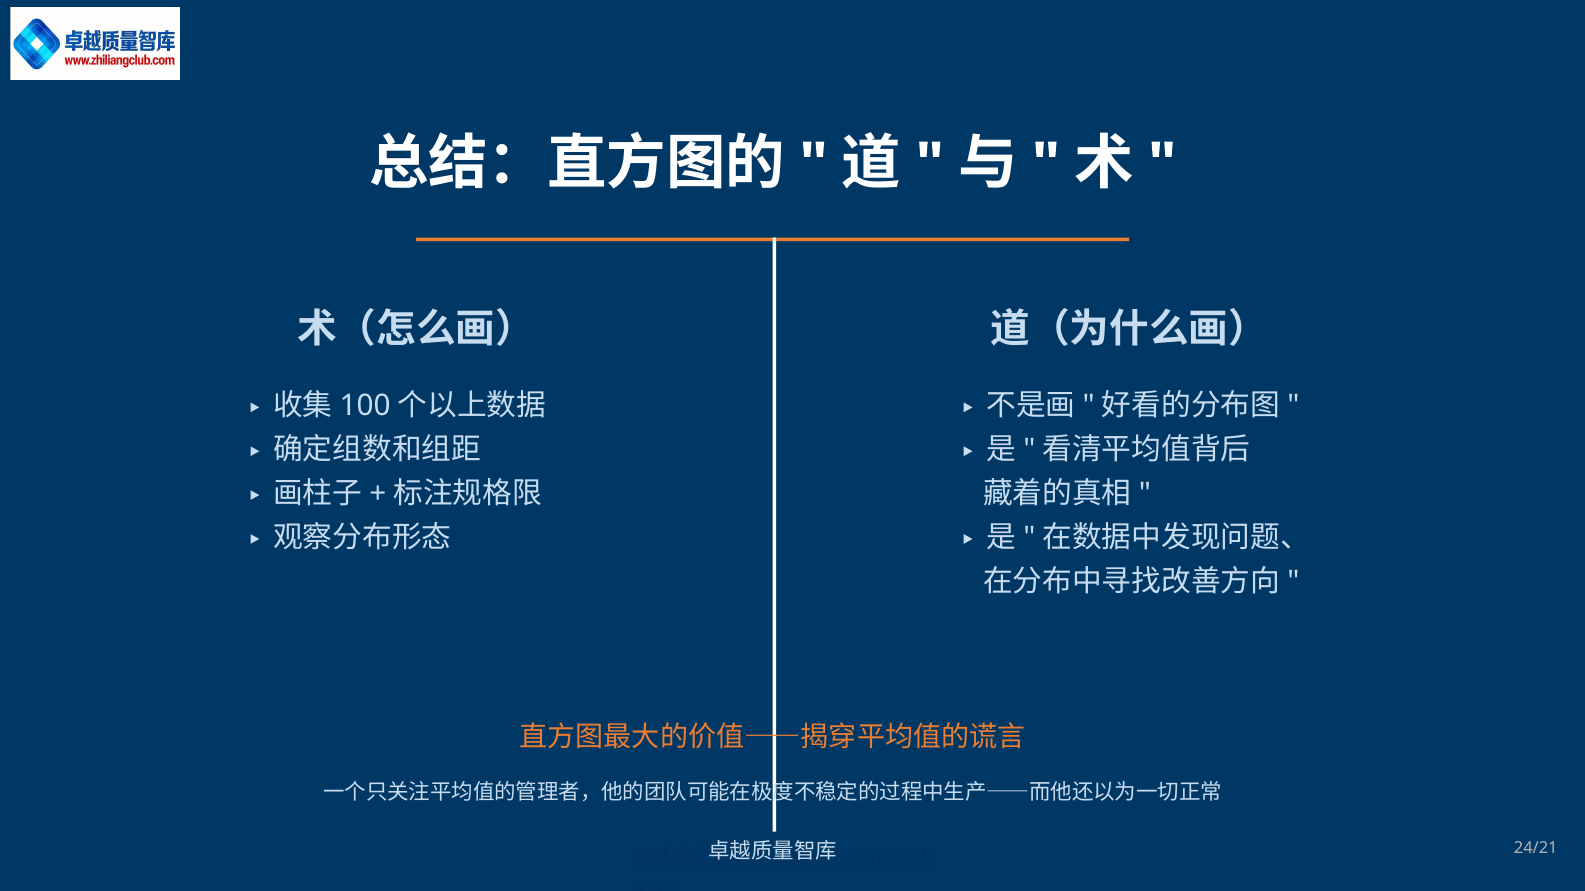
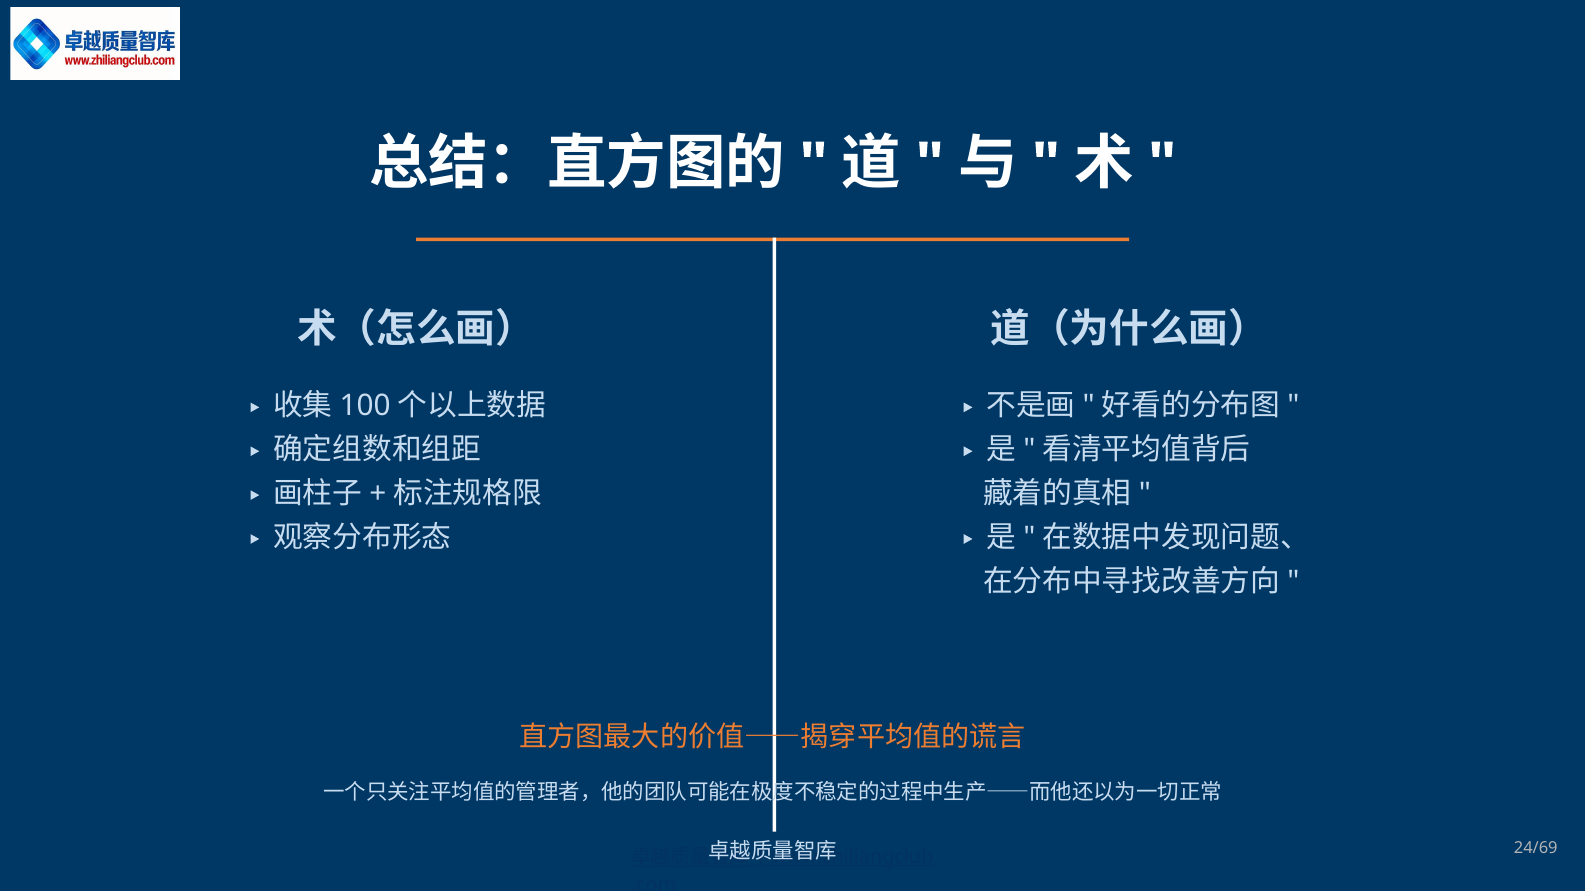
24/21: 24/21 -> 24/69
